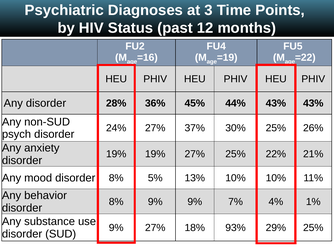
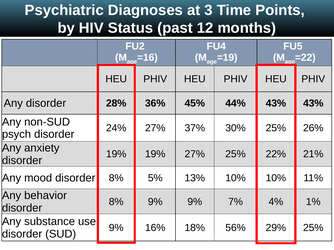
9% 27%: 27% -> 16%
93%: 93% -> 56%
